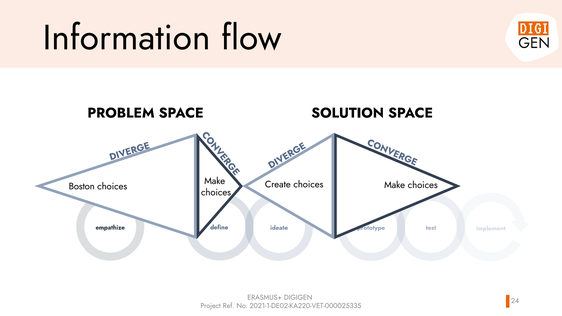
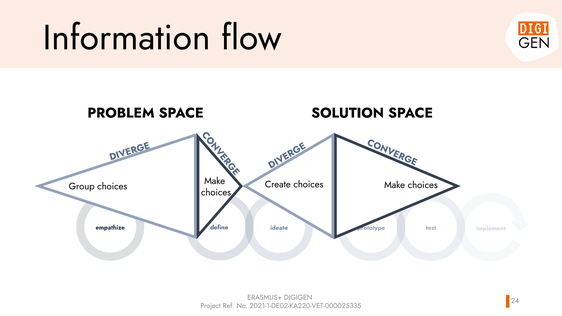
Boston: Boston -> Group
